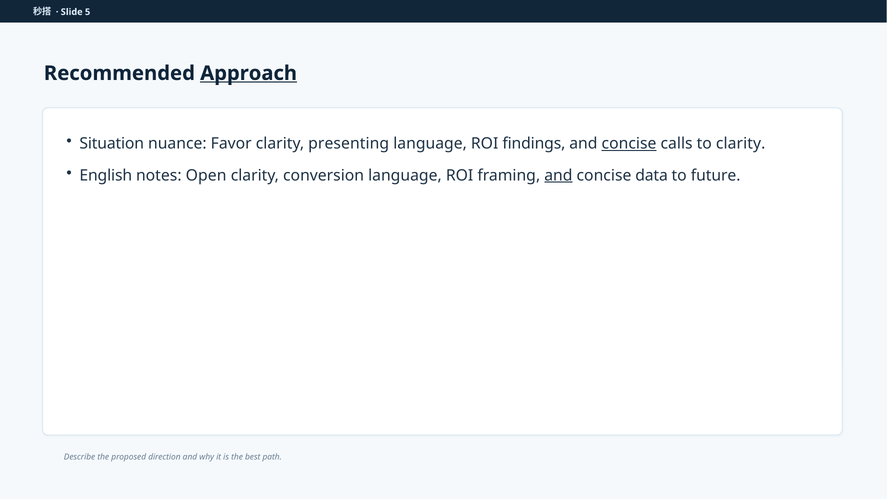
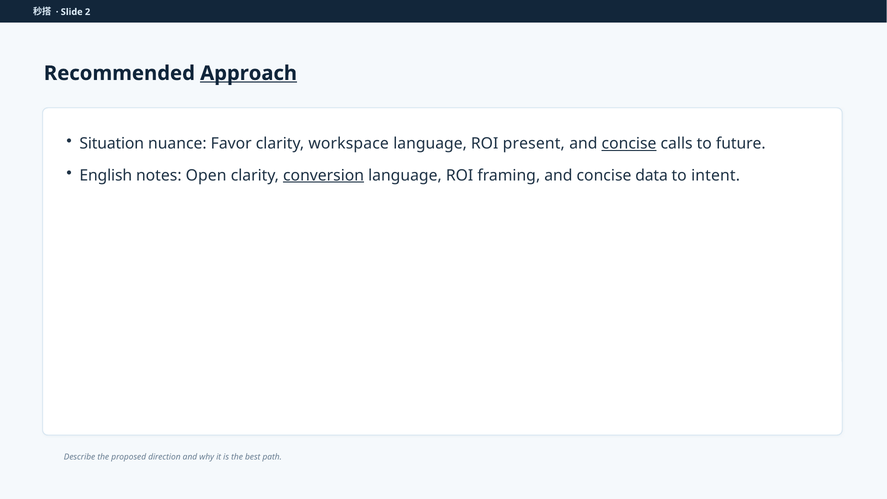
5: 5 -> 2
presenting: presenting -> workspace
findings: findings -> present
to clarity: clarity -> future
conversion underline: none -> present
and at (558, 175) underline: present -> none
future: future -> intent
